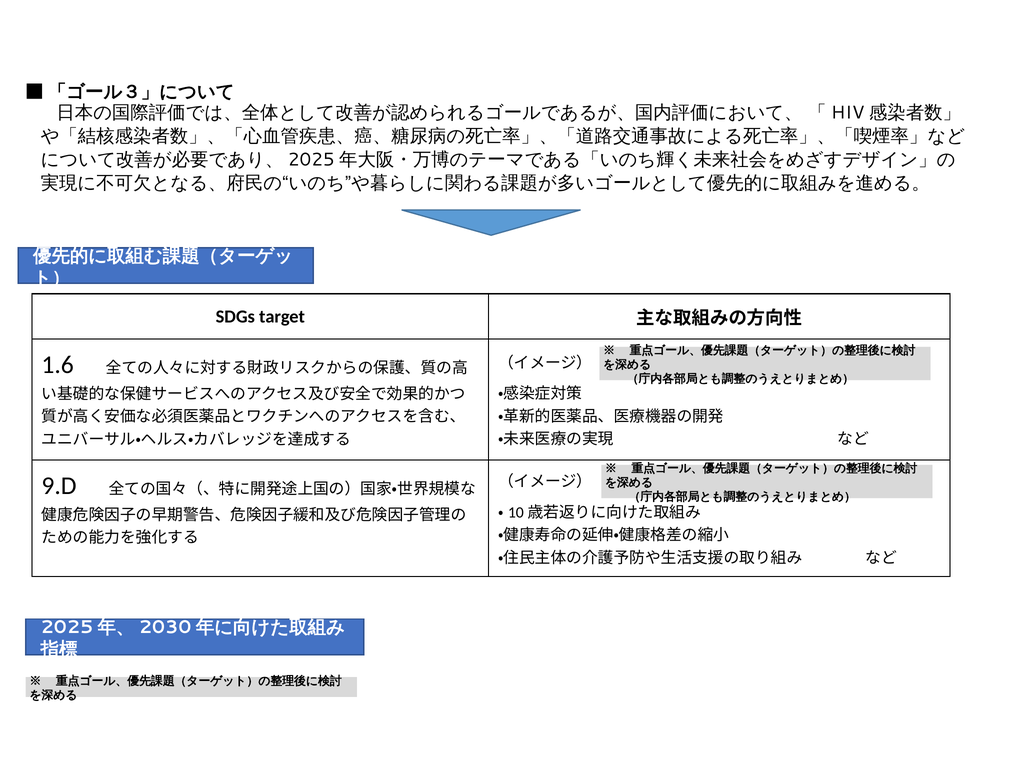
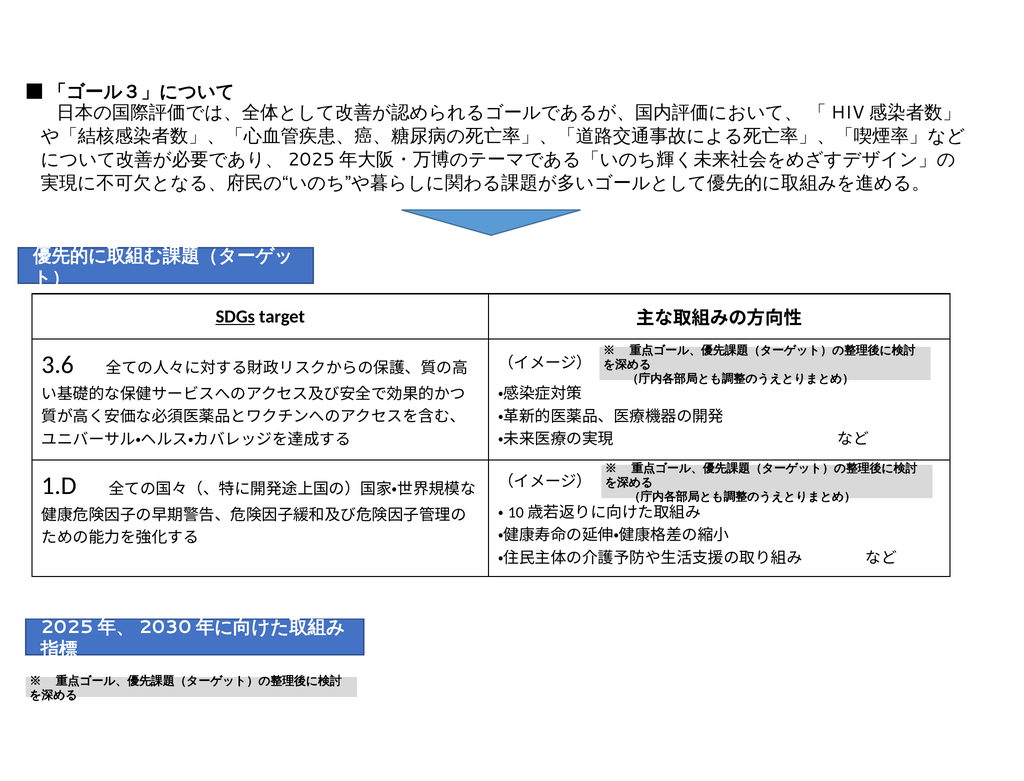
SDGs underline: none -> present
1.6: 1.6 -> 3.6
9.D: 9.D -> 1.D
